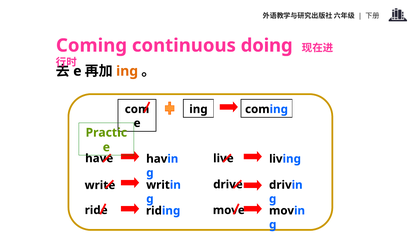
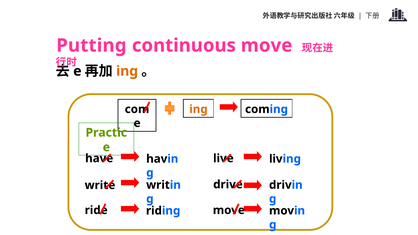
Coming at (91, 46): Coming -> Putting
continuous doing: doing -> move
ing at (198, 109) colour: black -> orange
